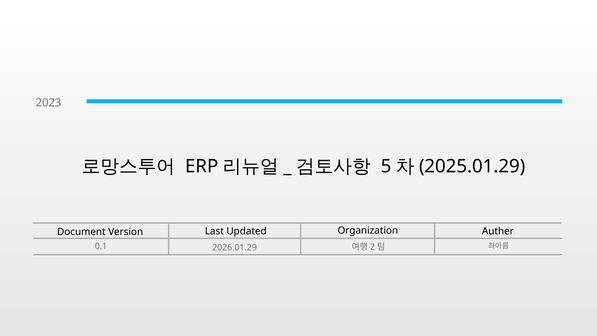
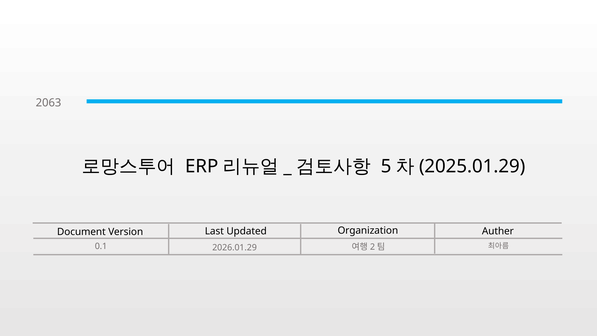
2023: 2023 -> 2063
